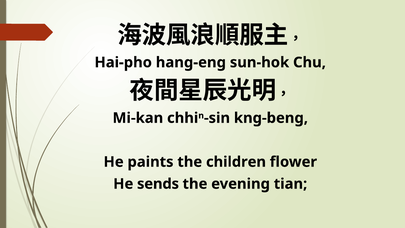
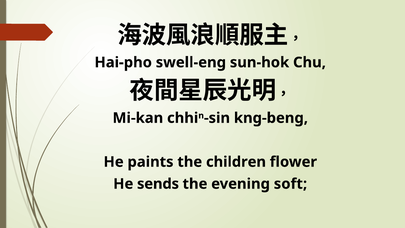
hang-eng: hang-eng -> swell-eng
tian: tian -> soft
